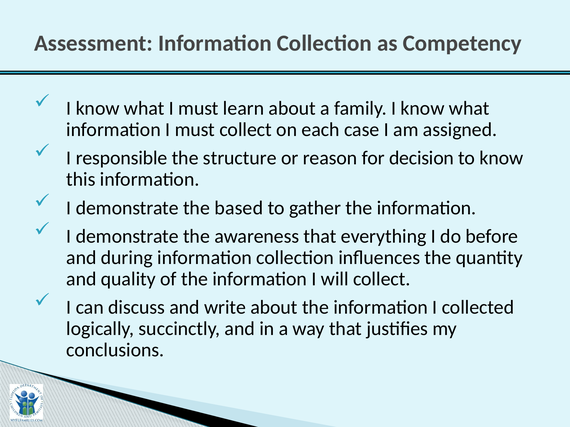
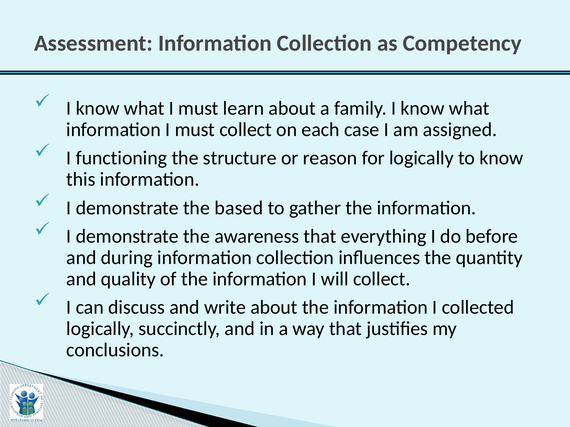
responsible: responsible -> functioning
for decision: decision -> logically
